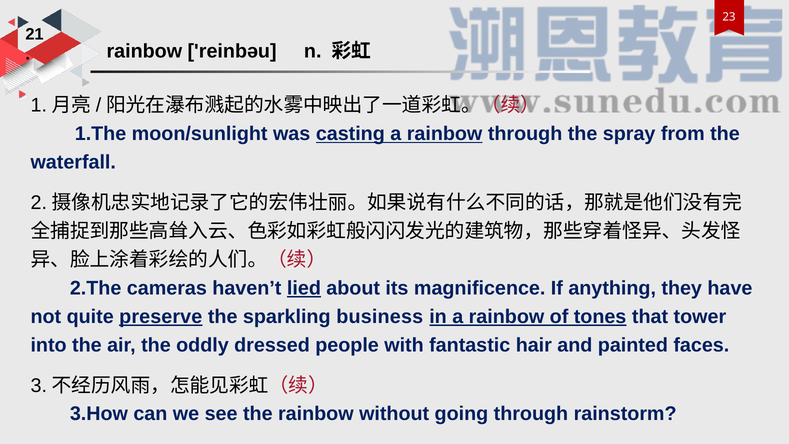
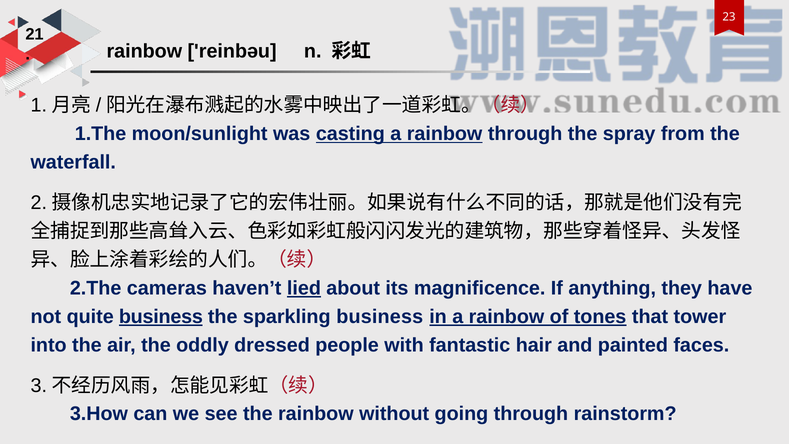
quite preserve: preserve -> business
